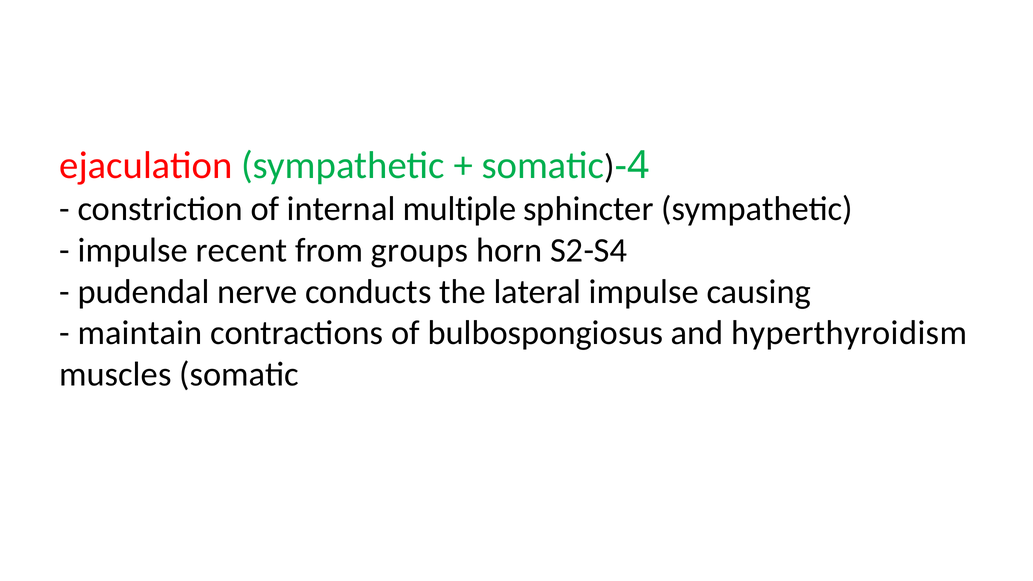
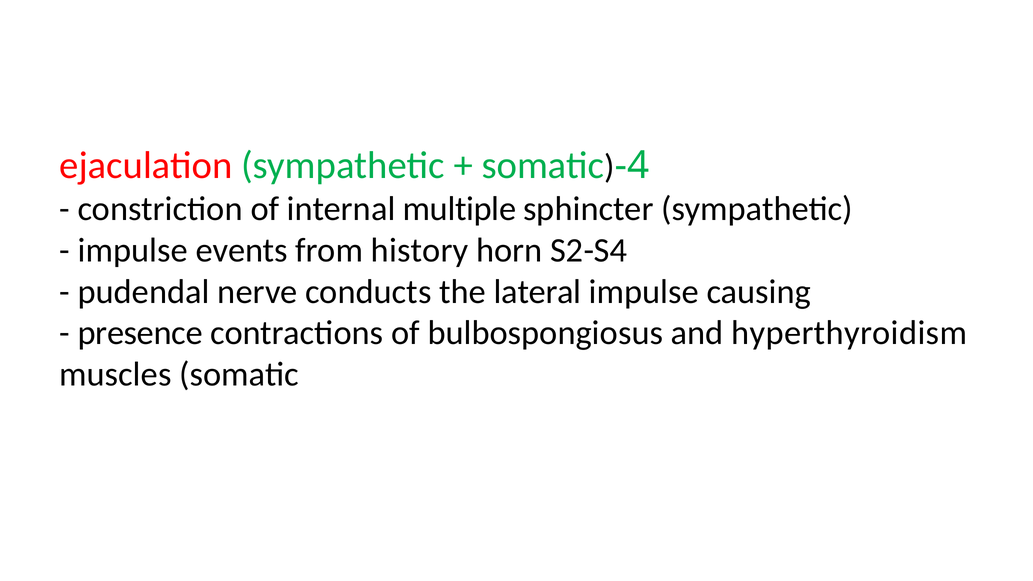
recent: recent -> events
groups: groups -> history
maintain: maintain -> presence
